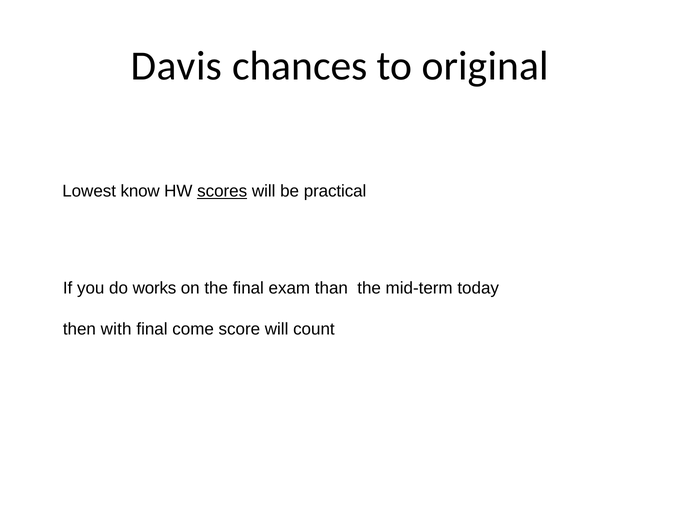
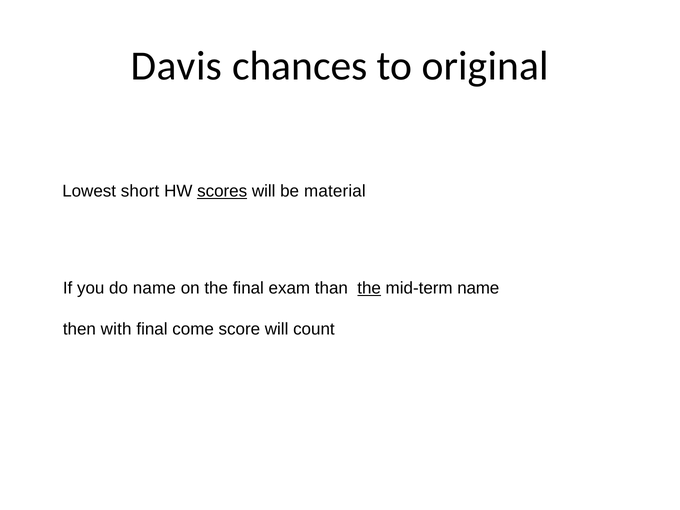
know: know -> short
practical: practical -> material
do works: works -> name
the at (369, 288) underline: none -> present
mid-term today: today -> name
